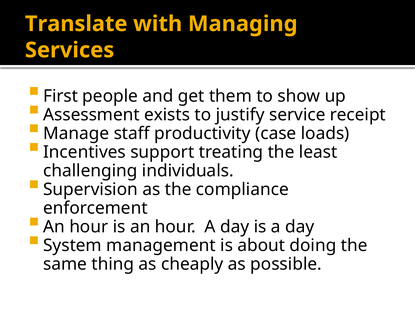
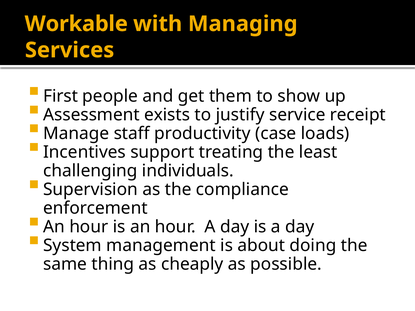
Translate: Translate -> Workable
